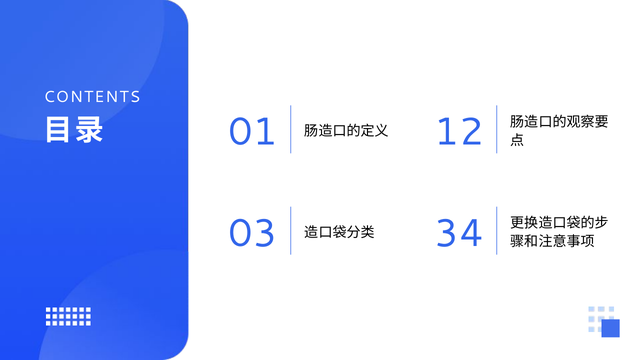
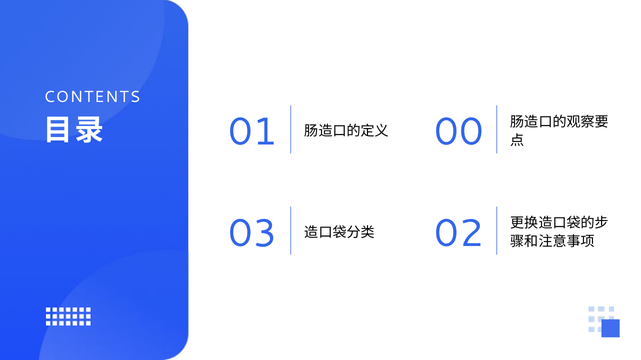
12: 12 -> 00
34: 34 -> 02
